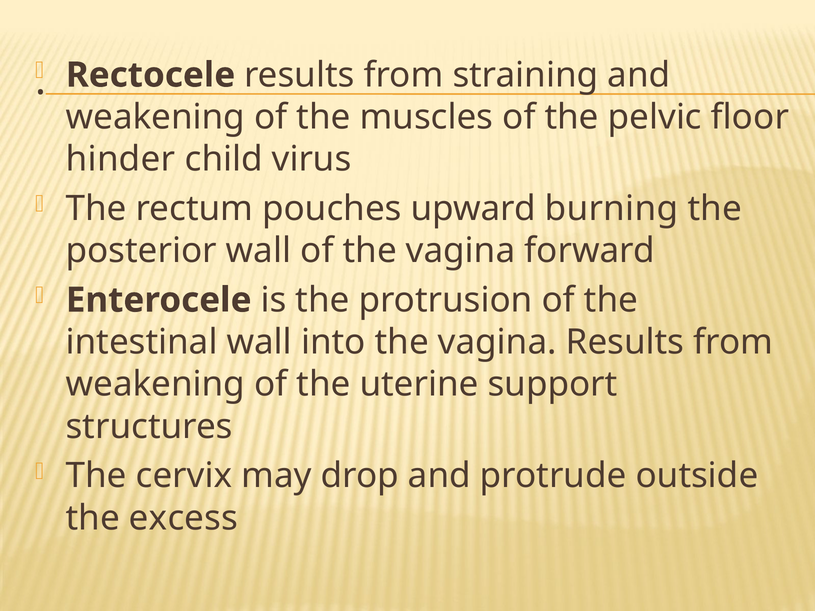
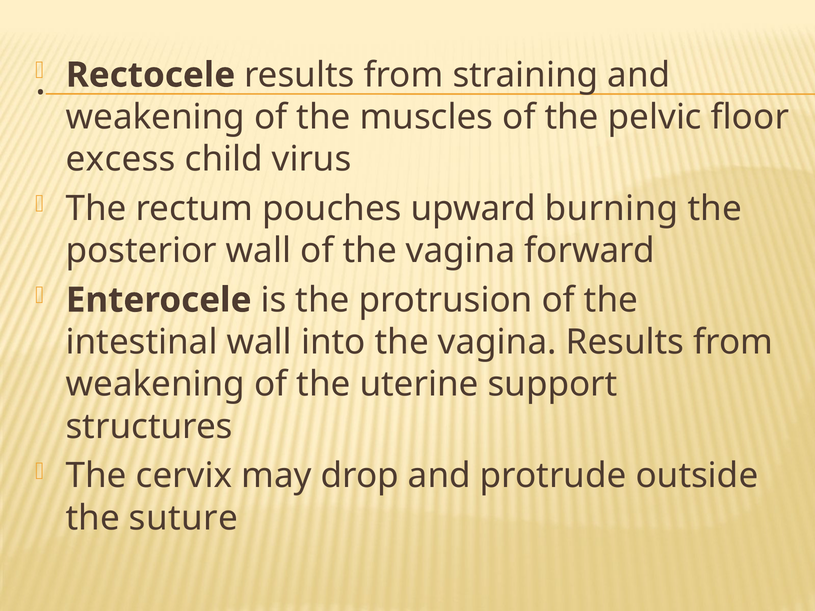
hinder: hinder -> excess
excess: excess -> suture
